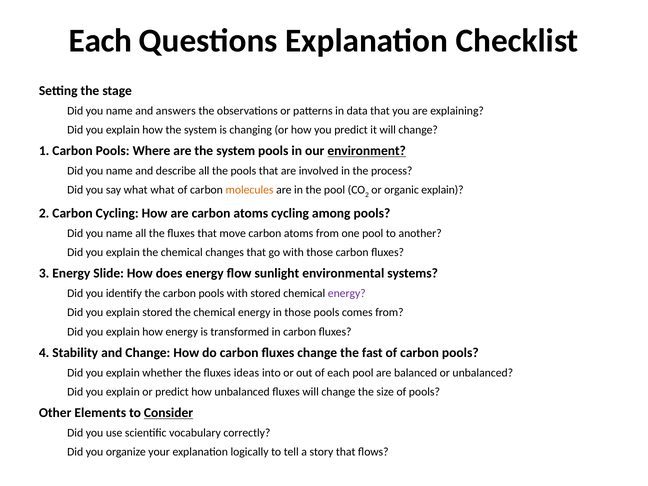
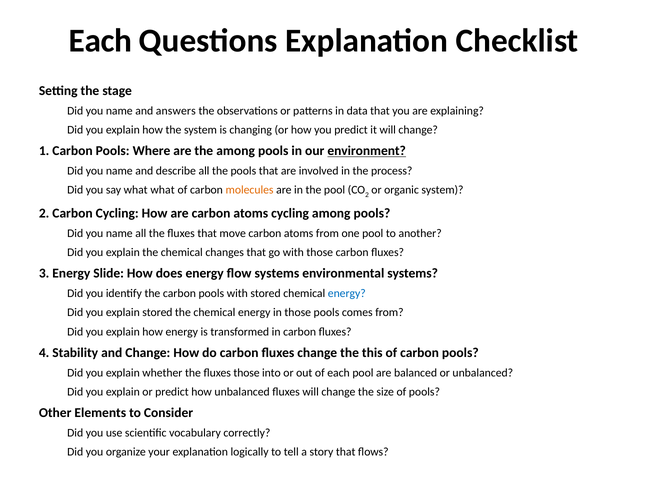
are the system: system -> among
organic explain: explain -> system
flow sunlight: sunlight -> systems
energy at (347, 294) colour: purple -> blue
fast: fast -> this
fluxes ideas: ideas -> those
Consider underline: present -> none
